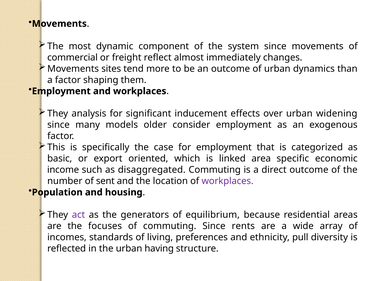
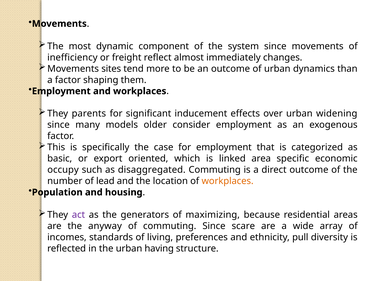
commercial: commercial -> inefficiency
analysis: analysis -> parents
income: income -> occupy
sent: sent -> lead
workplaces at (228, 181) colour: purple -> orange
equilibrium: equilibrium -> maximizing
focuses: focuses -> anyway
rents: rents -> scare
